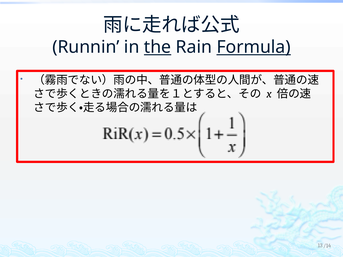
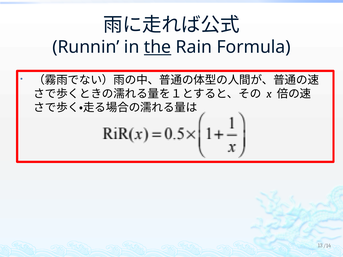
Formula underline: present -> none
